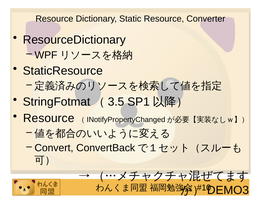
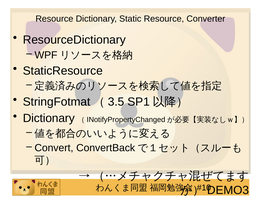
Resource at (49, 118): Resource -> Dictionary
